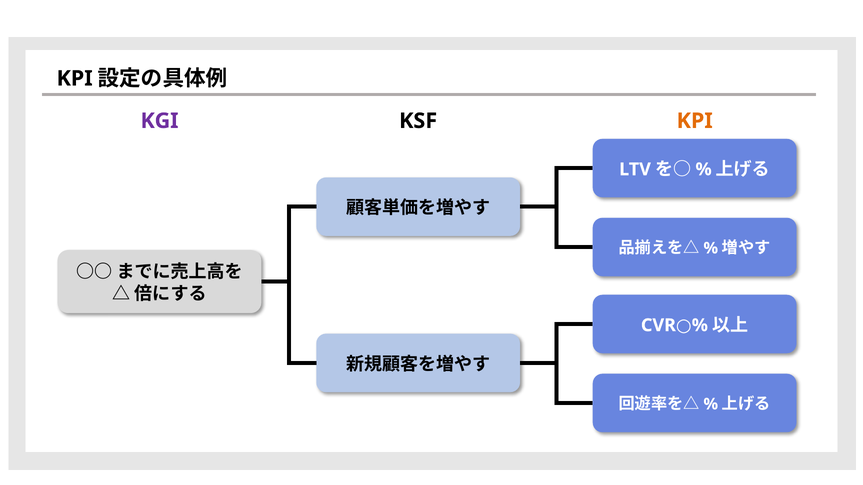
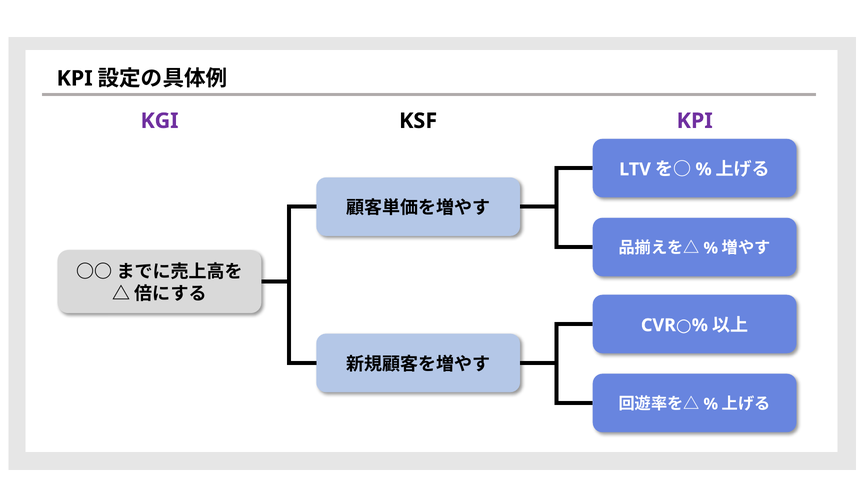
KPI at (695, 121) colour: orange -> purple
